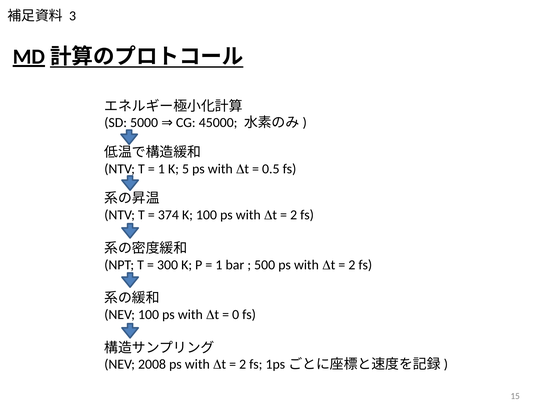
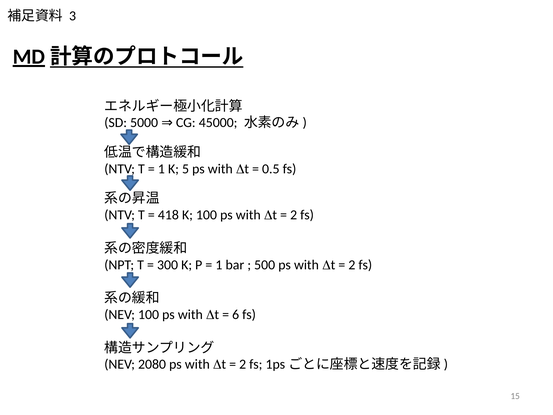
374: 374 -> 418
0: 0 -> 6
2008: 2008 -> 2080
